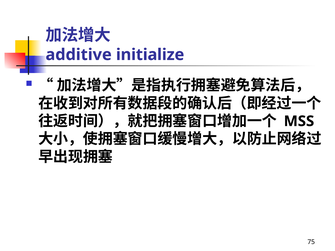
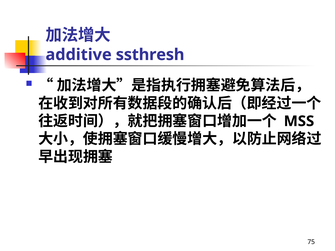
initialize: initialize -> ssthresh
